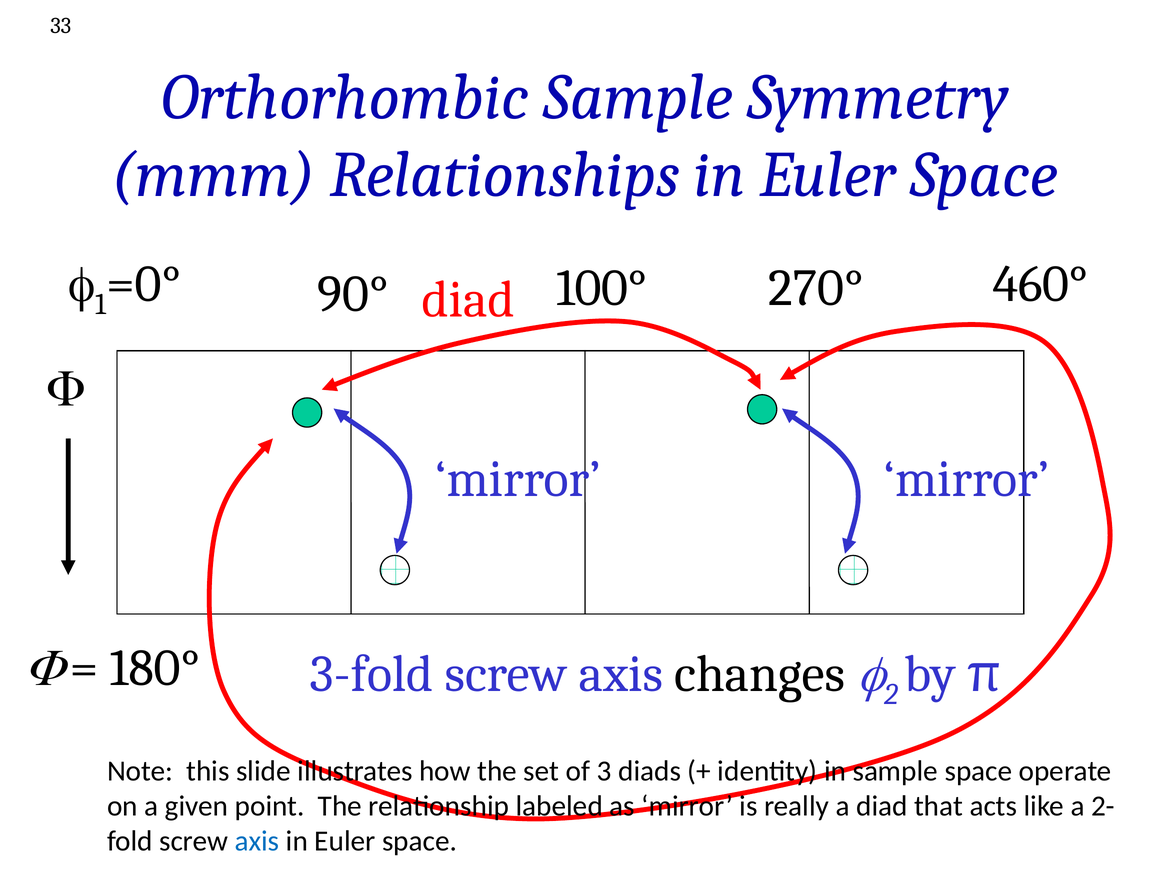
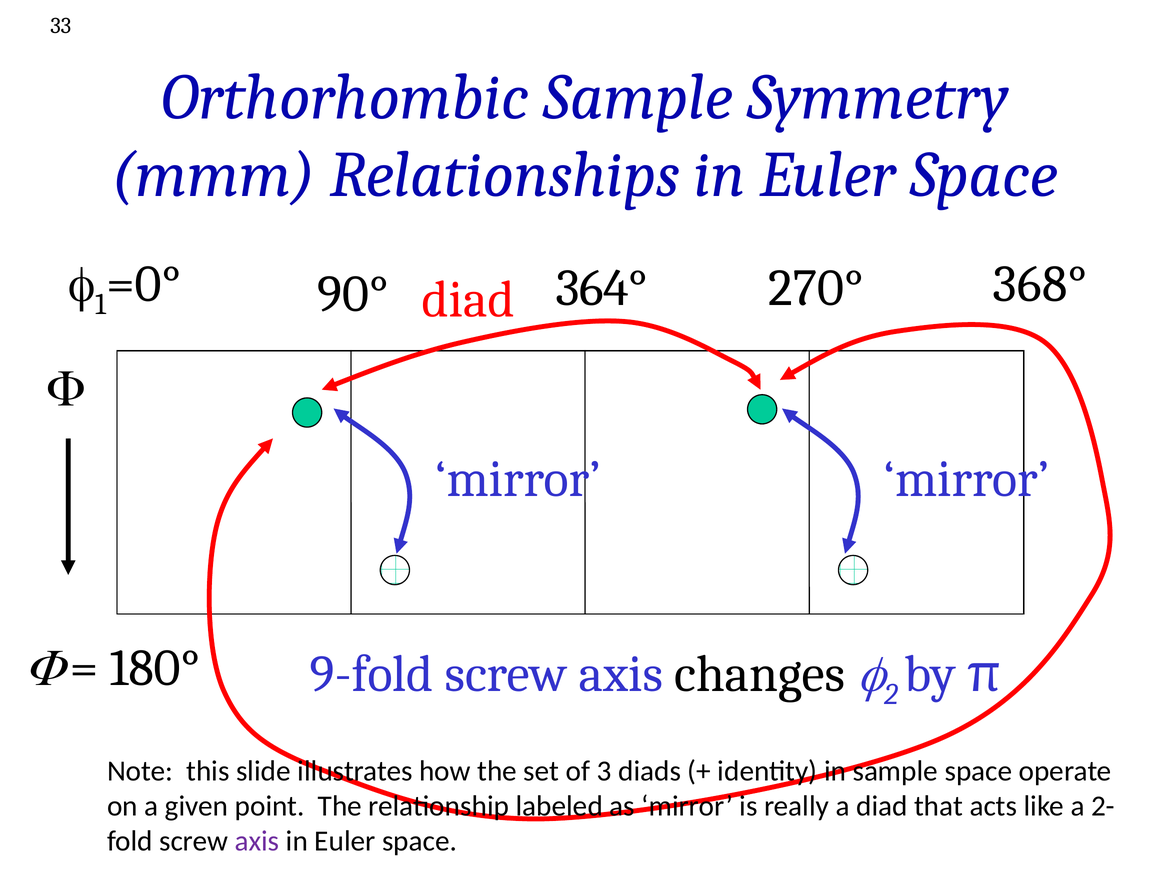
100°: 100° -> 364°
460°: 460° -> 368°
3-fold: 3-fold -> 9-fold
axis at (257, 842) colour: blue -> purple
